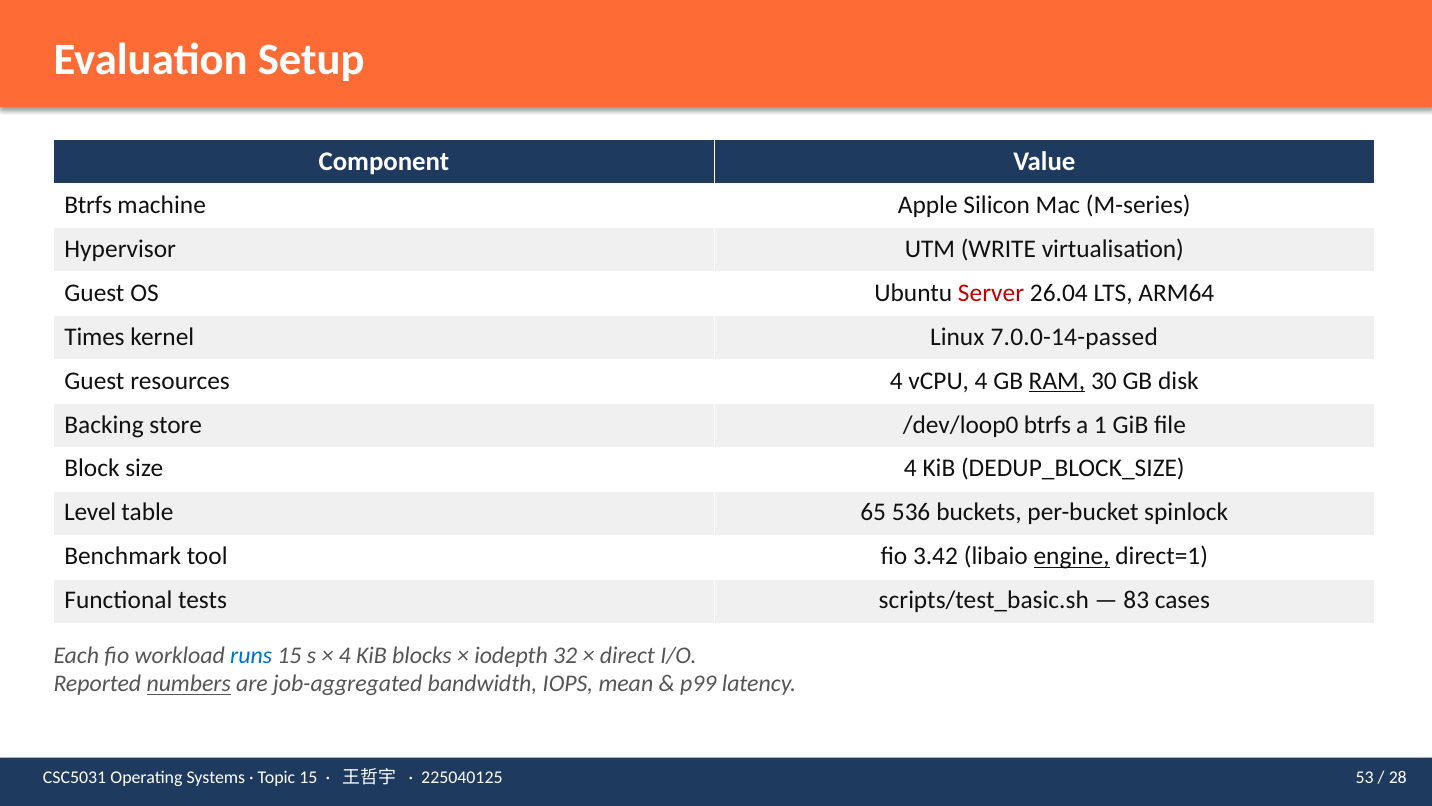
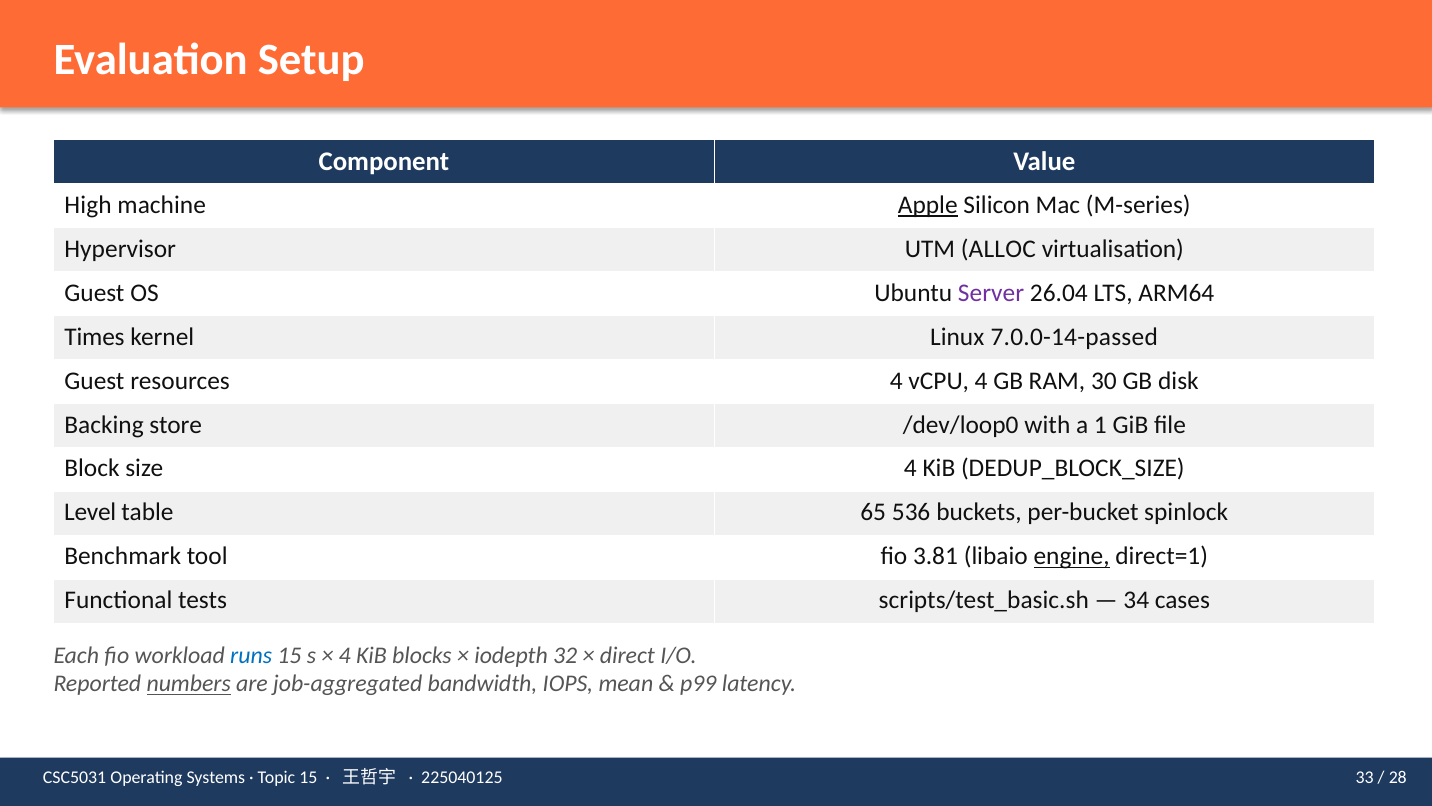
Btrfs at (88, 205): Btrfs -> High
Apple underline: none -> present
WRITE: WRITE -> ALLOC
Server colour: red -> purple
RAM underline: present -> none
/dev/loop0 btrfs: btrfs -> with
3.42: 3.42 -> 3.81
83: 83 -> 34
53: 53 -> 33
